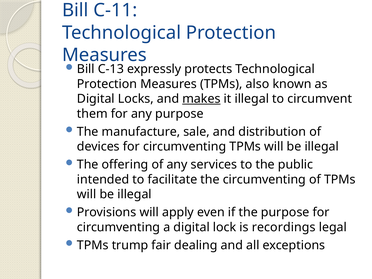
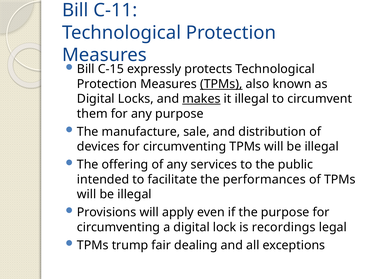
C-13: C-13 -> C-15
TPMs at (221, 84) underline: none -> present
the circumventing: circumventing -> performances
